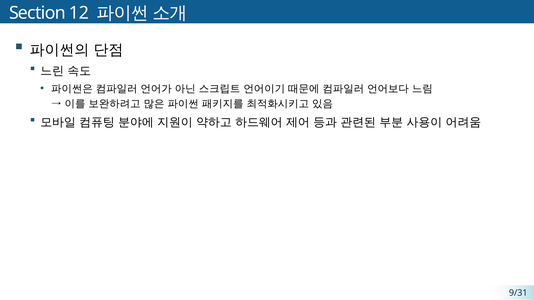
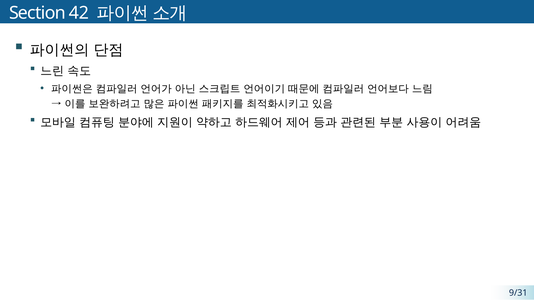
12: 12 -> 42
